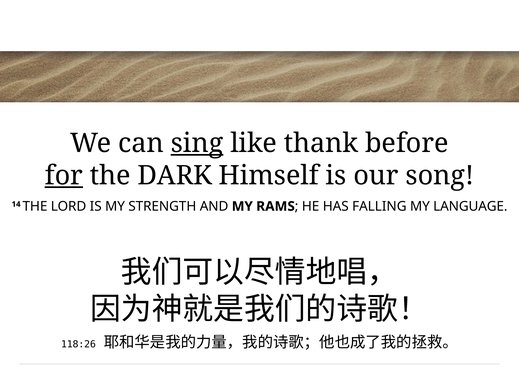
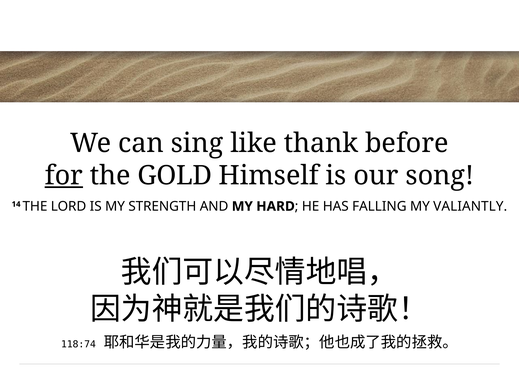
sing underline: present -> none
DARK: DARK -> GOLD
RAMS: RAMS -> HARD
LANGUAGE: LANGUAGE -> VALIANTLY
118:26: 118:26 -> 118:74
